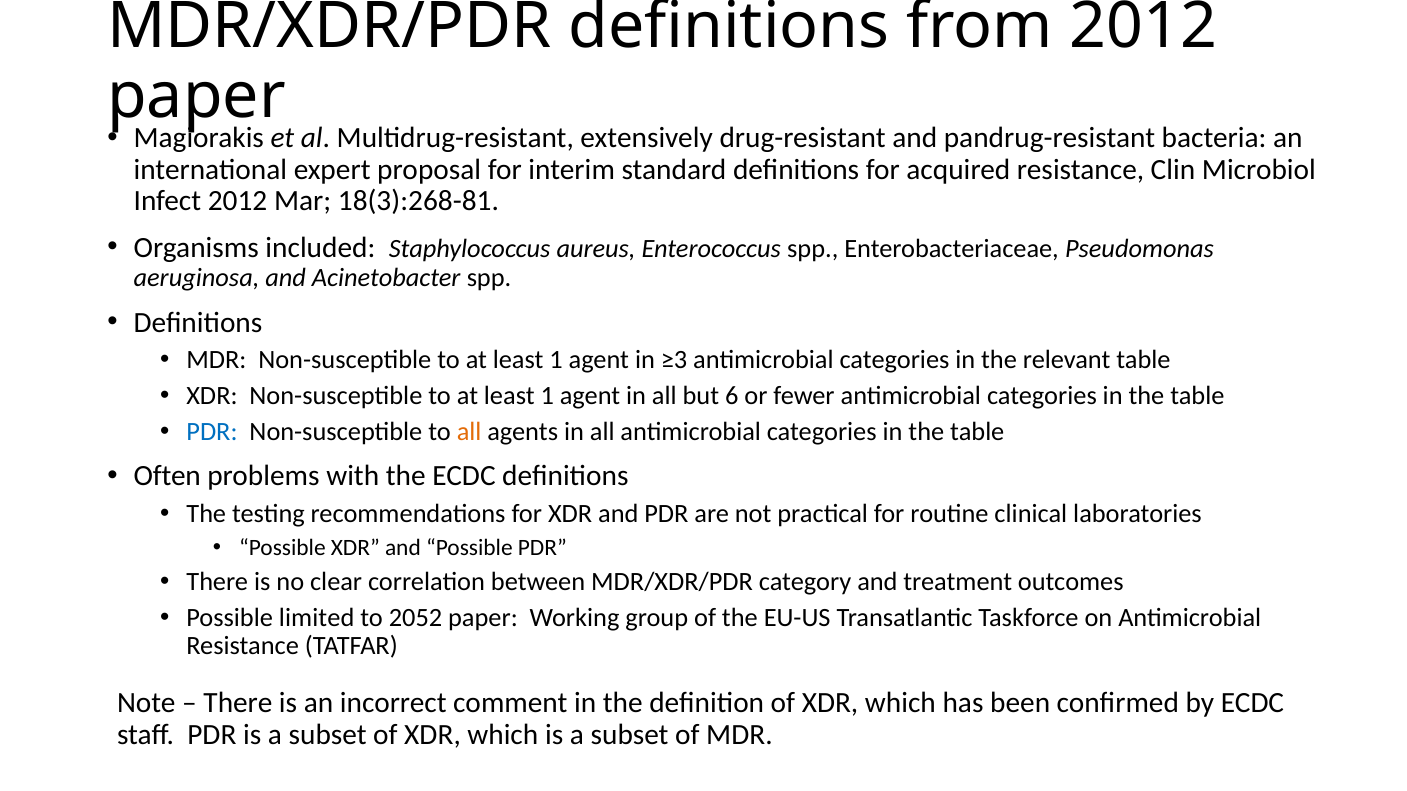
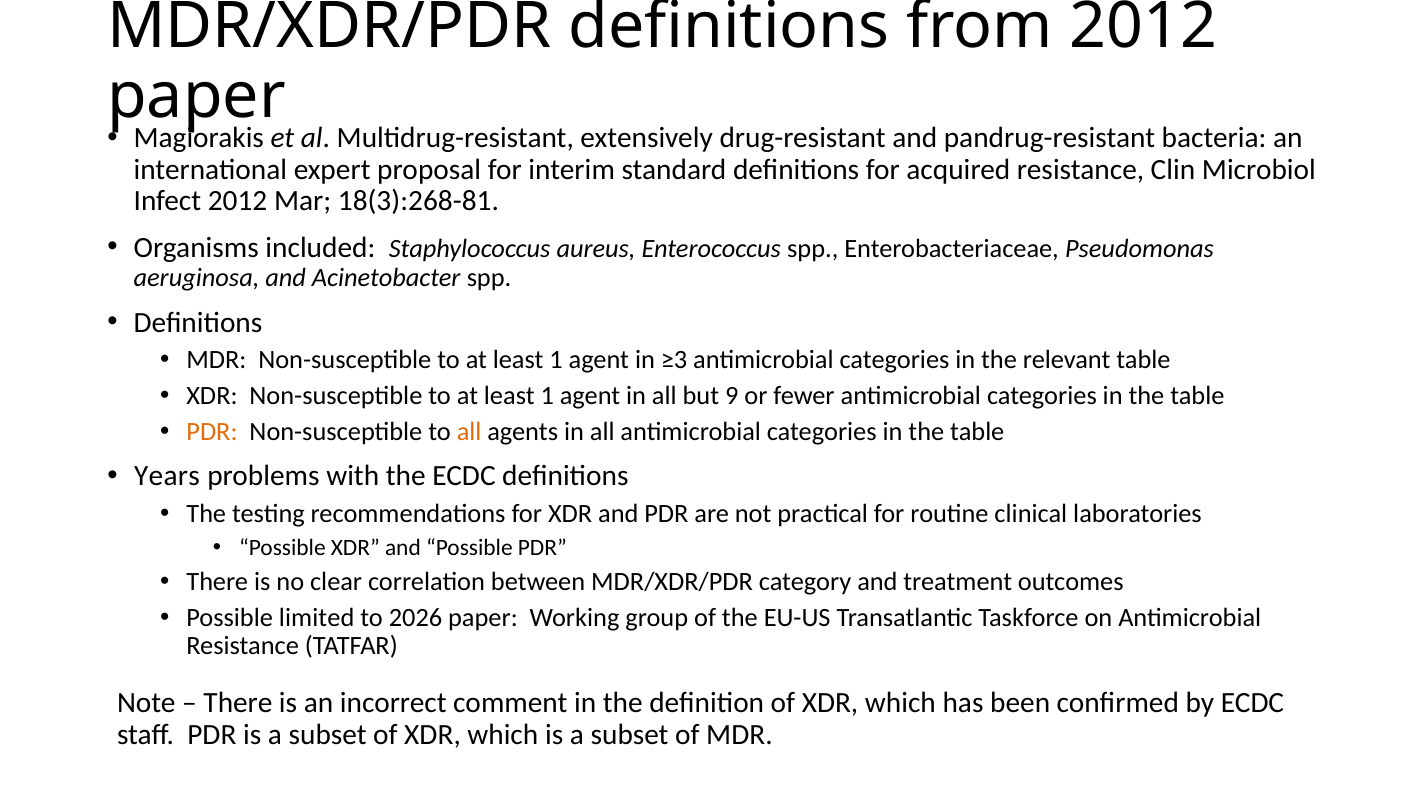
6: 6 -> 9
PDR at (212, 432) colour: blue -> orange
Often: Often -> Years
2052: 2052 -> 2026
